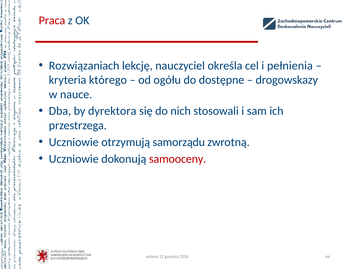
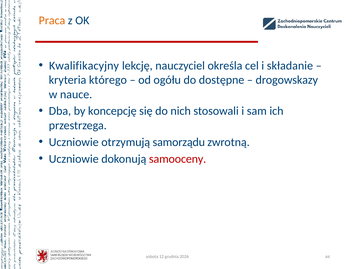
Praca colour: red -> orange
Rozwiązaniach: Rozwiązaniach -> Kwalifikacyjny
pełnienia: pełnienia -> składanie
dyrektora: dyrektora -> koncepcję
